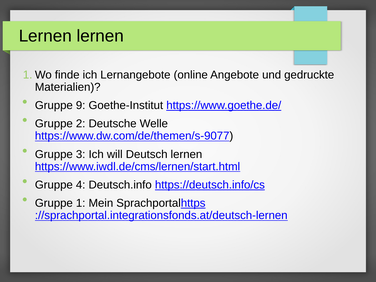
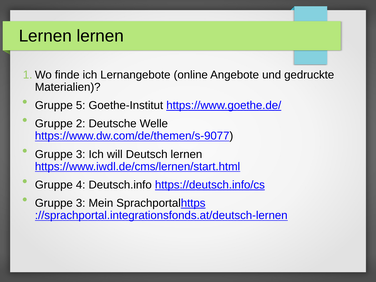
9: 9 -> 5
1 at (81, 203): 1 -> 3
